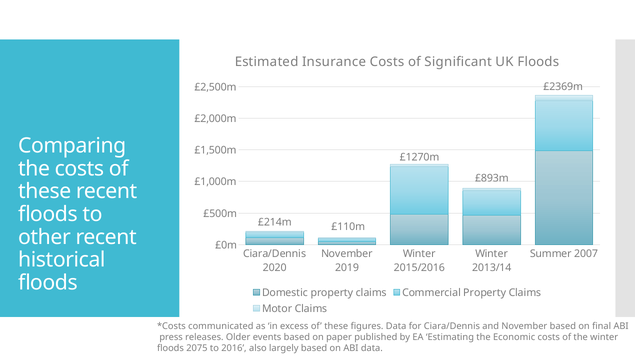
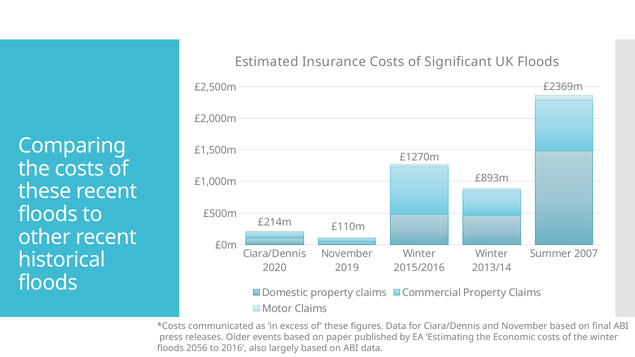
2075: 2075 -> 2056
